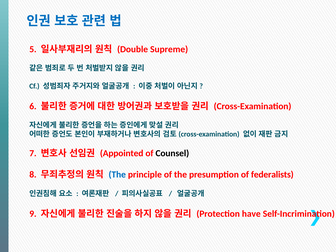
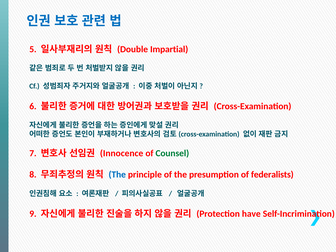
Supreme: Supreme -> Impartial
Appointed: Appointed -> Innocence
Counsel colour: black -> green
